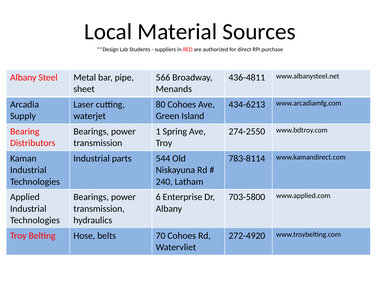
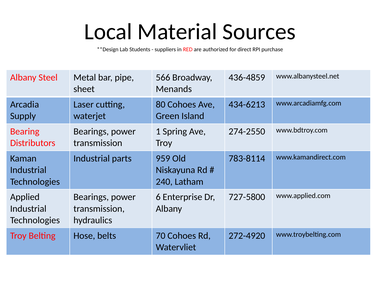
436-4811: 436-4811 -> 436-4859
544: 544 -> 959
703-5800: 703-5800 -> 727-5800
